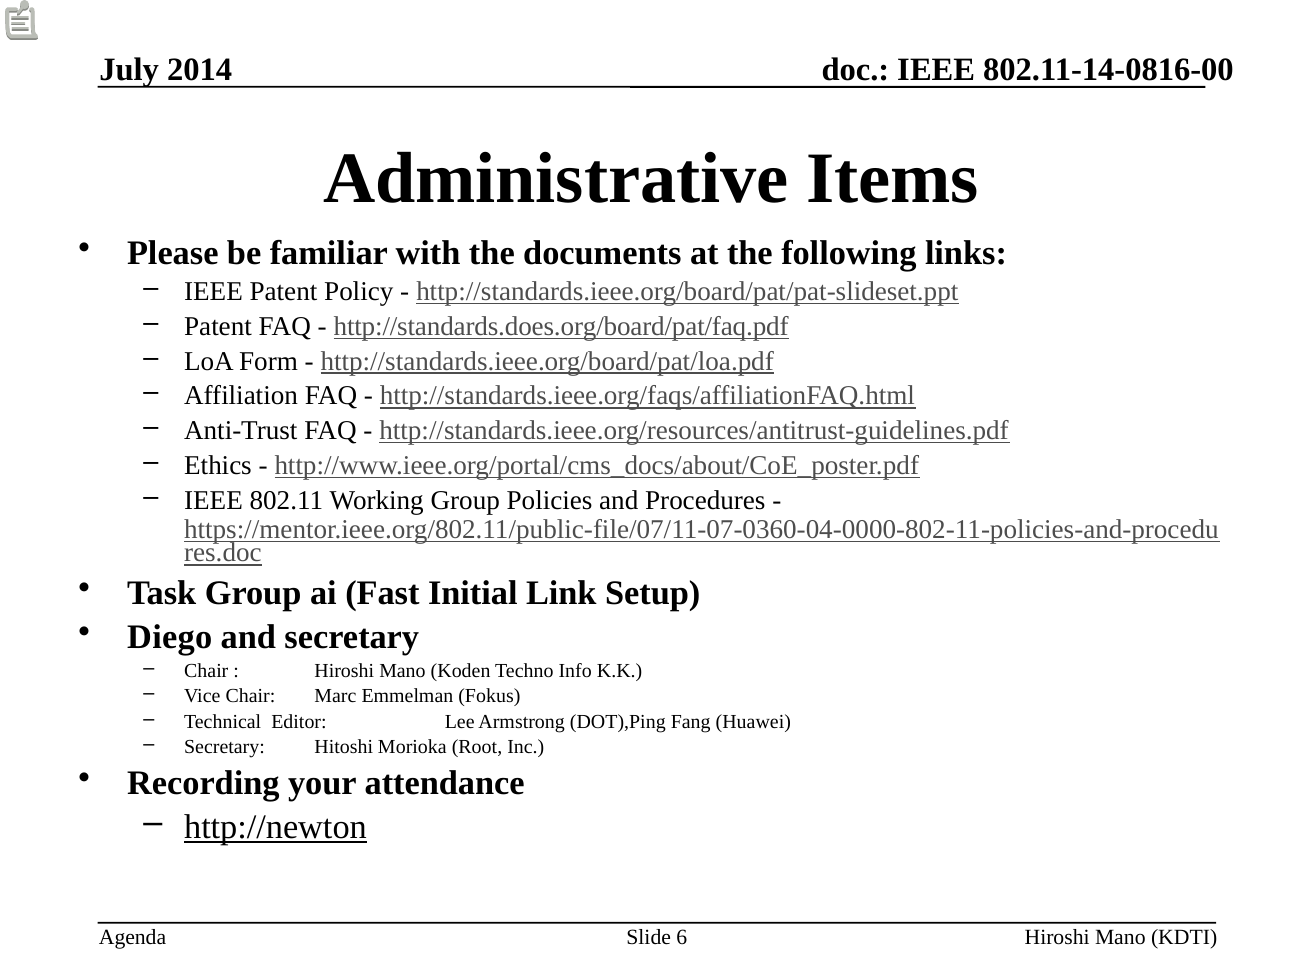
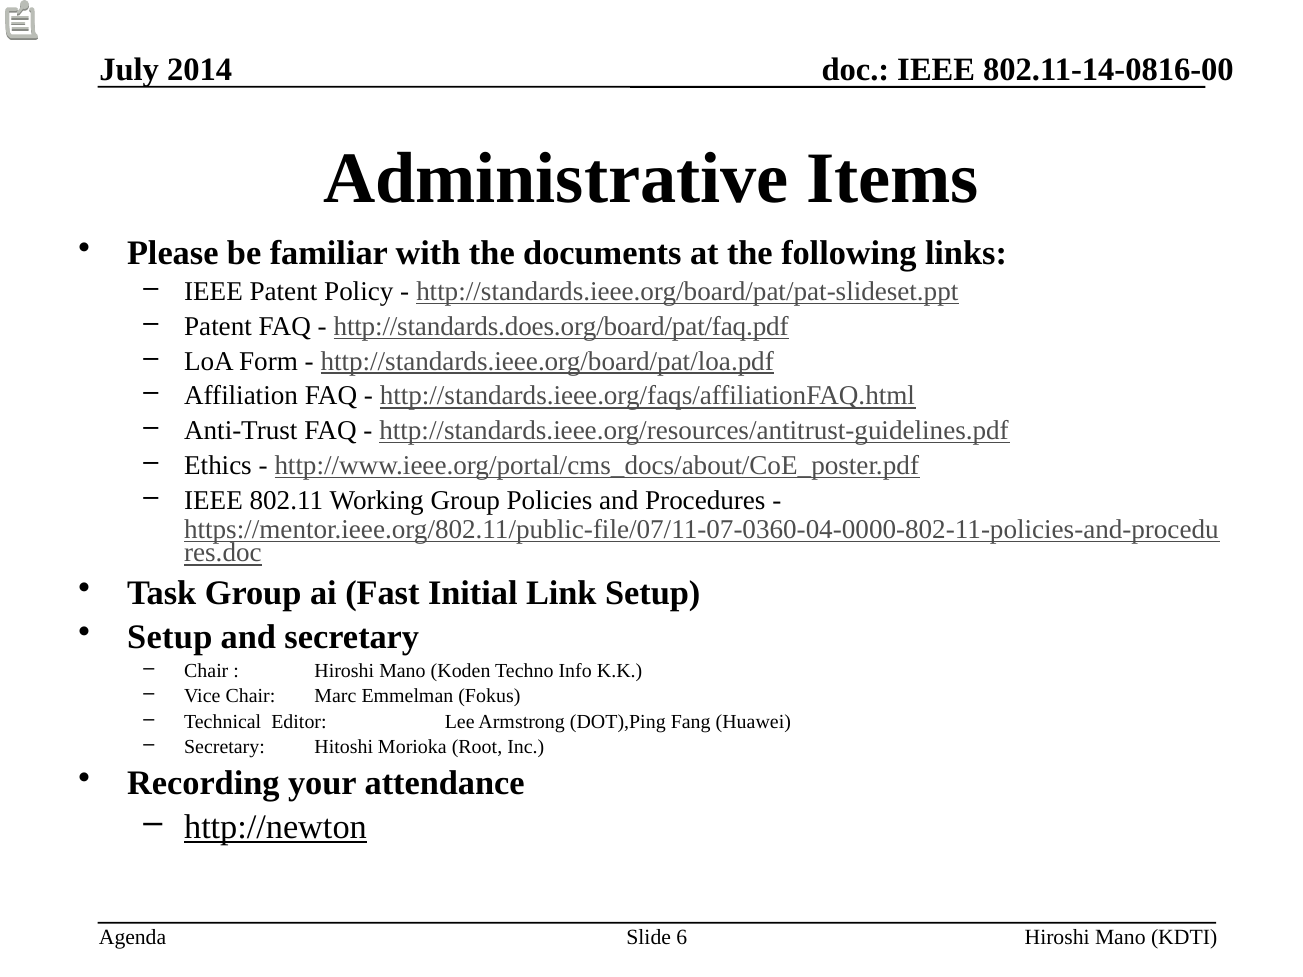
Diego at (170, 637): Diego -> Setup
